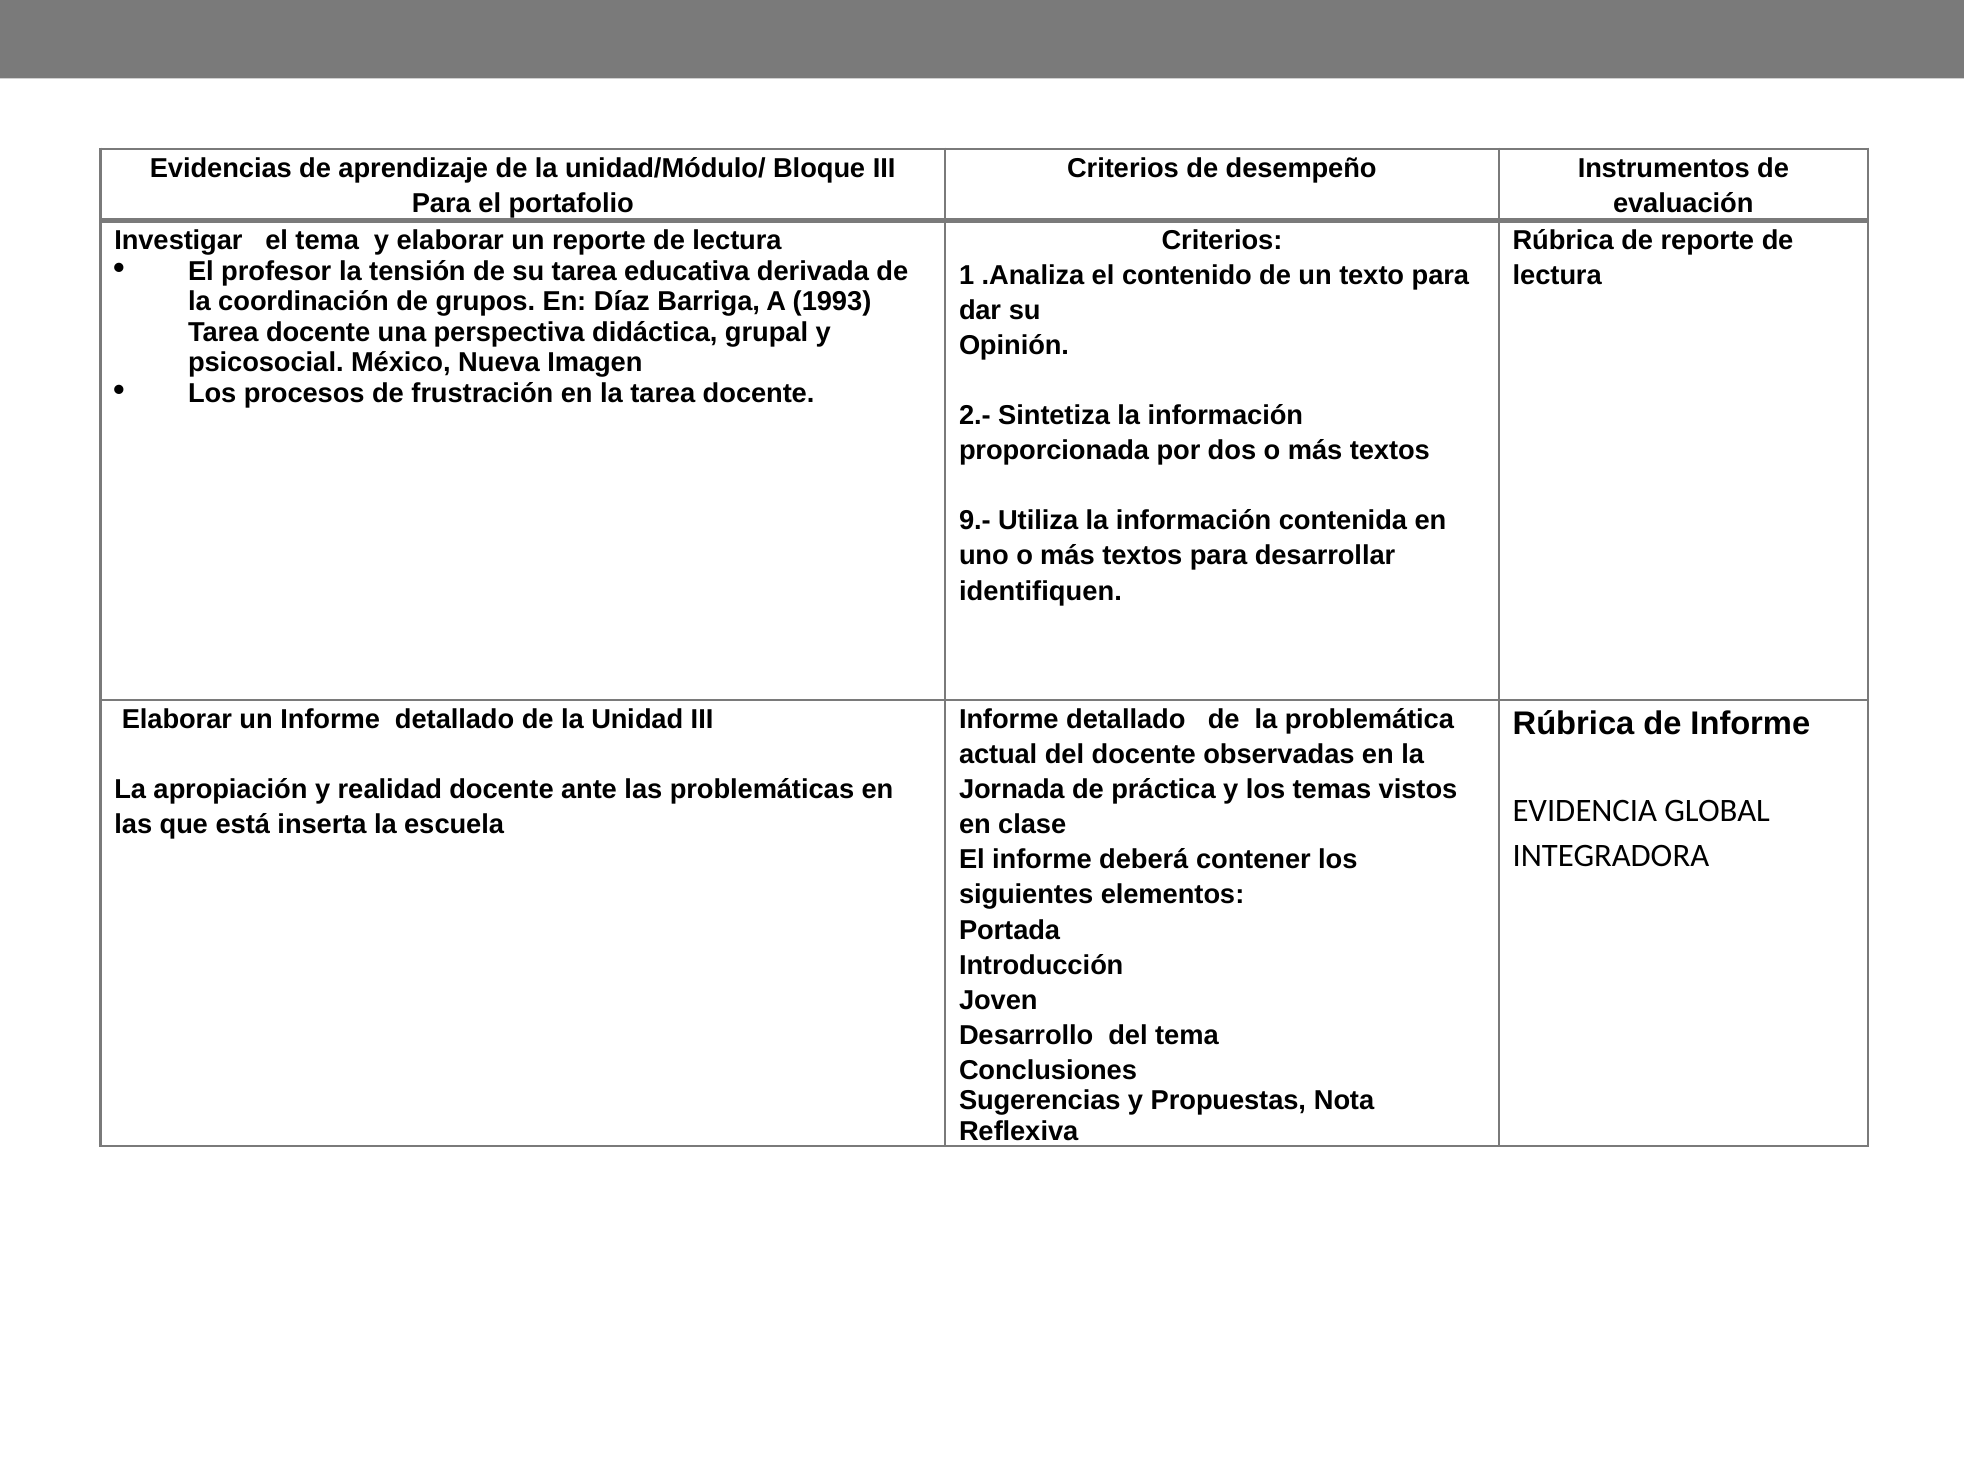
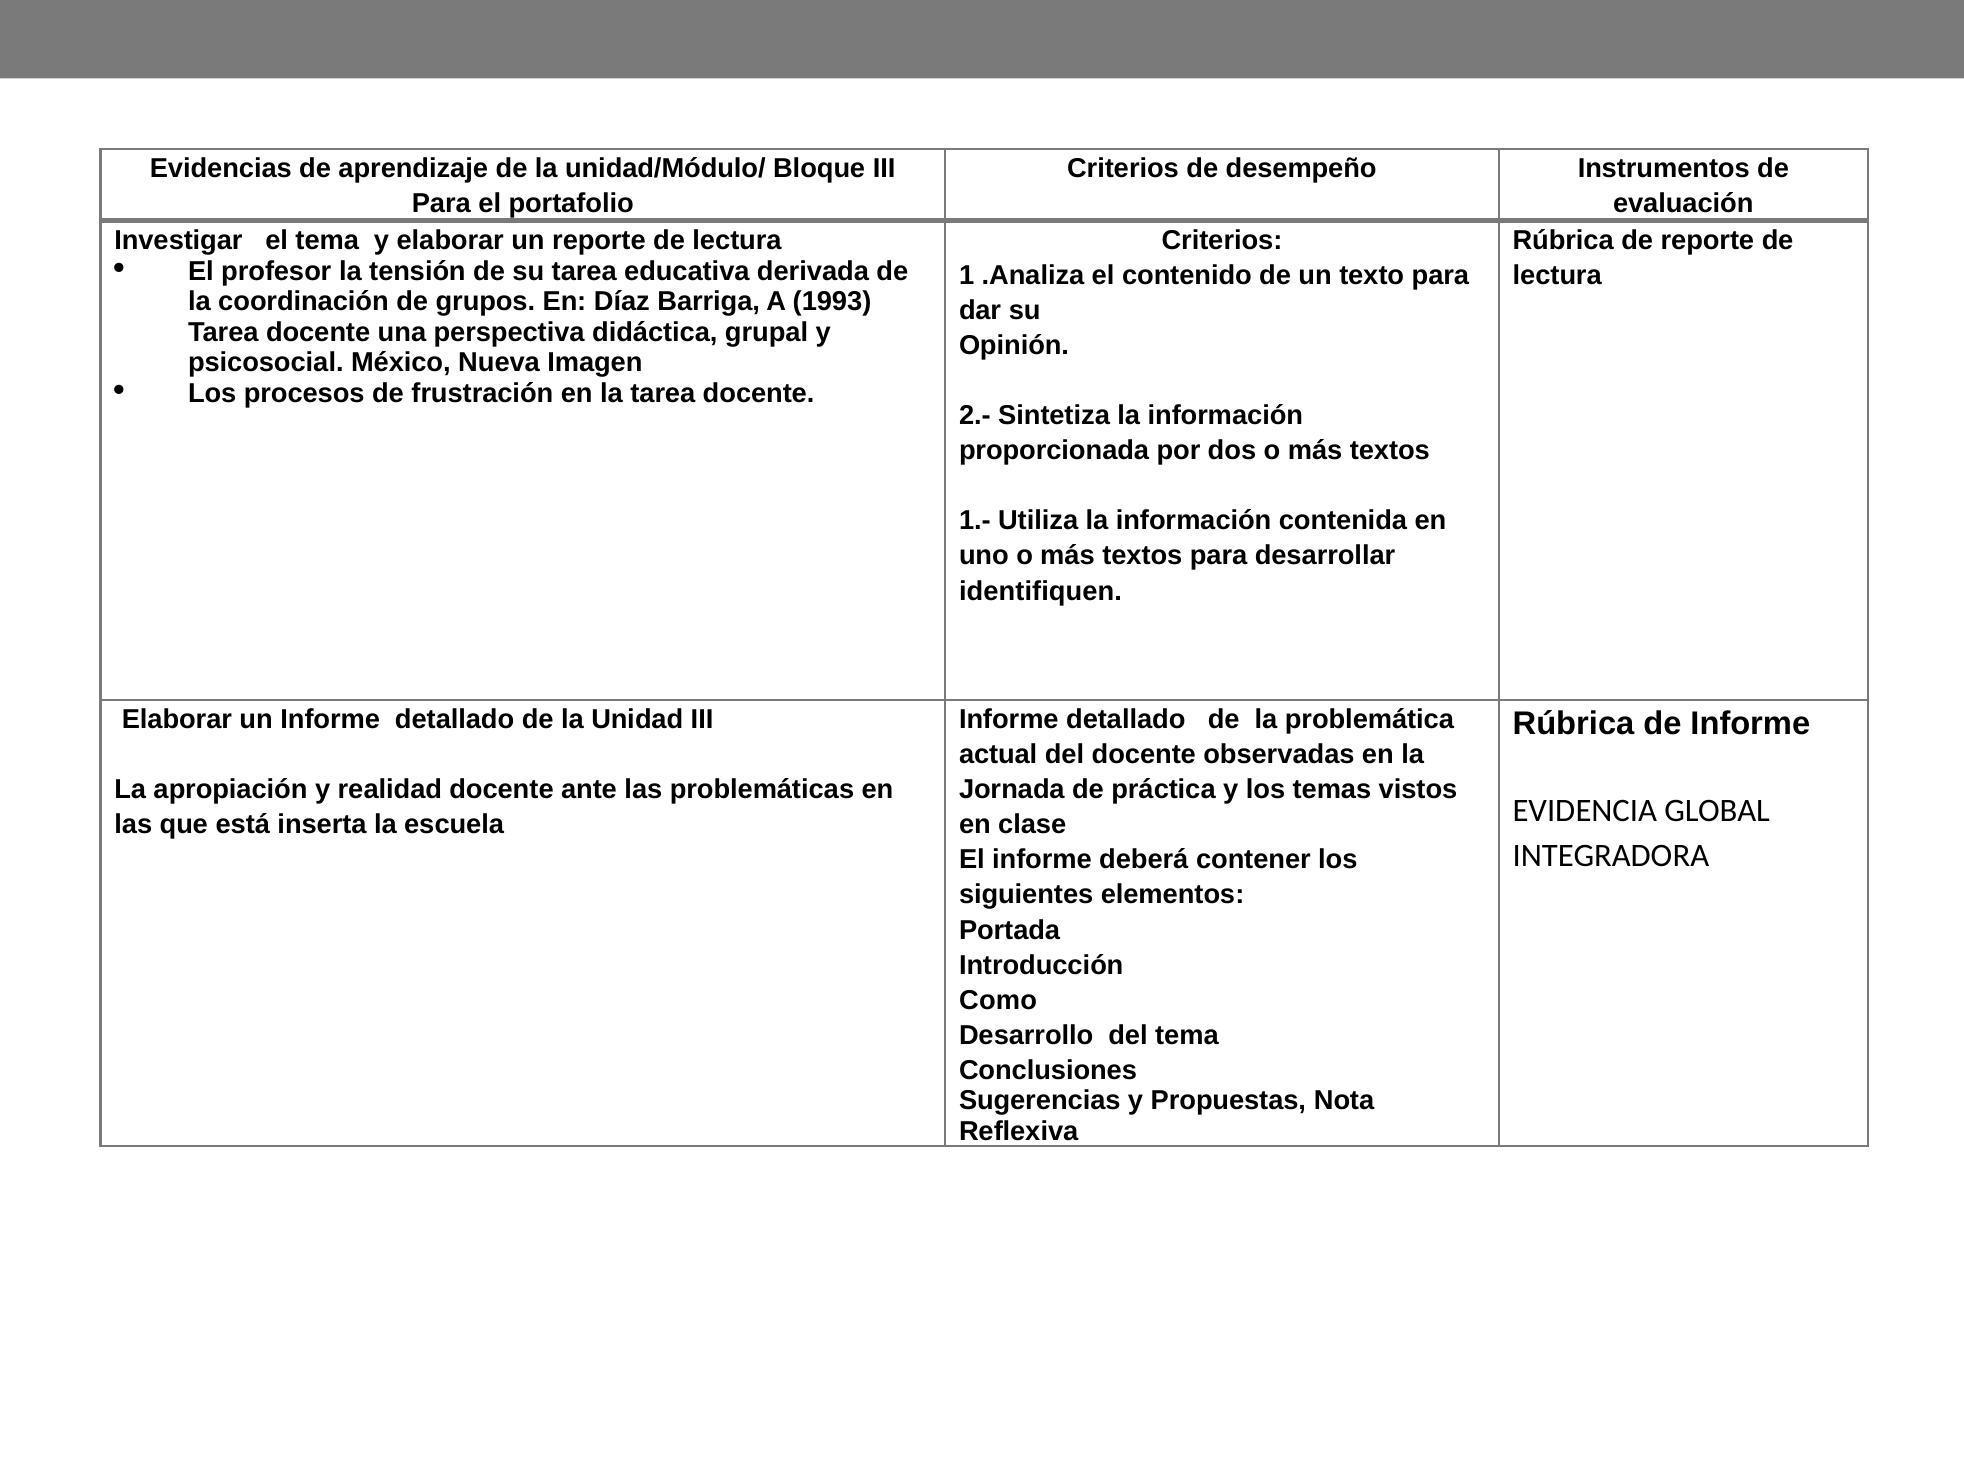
9.-: 9.- -> 1.-
Joven: Joven -> Como
